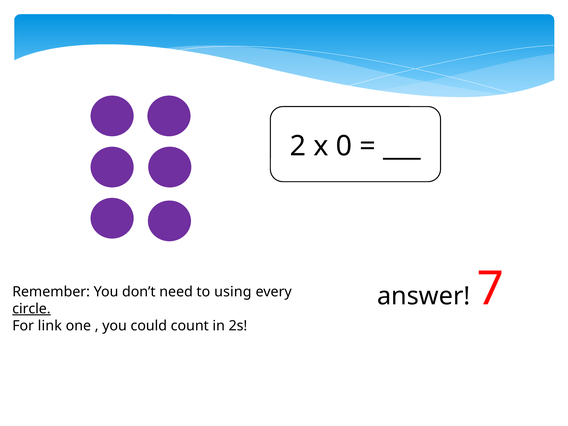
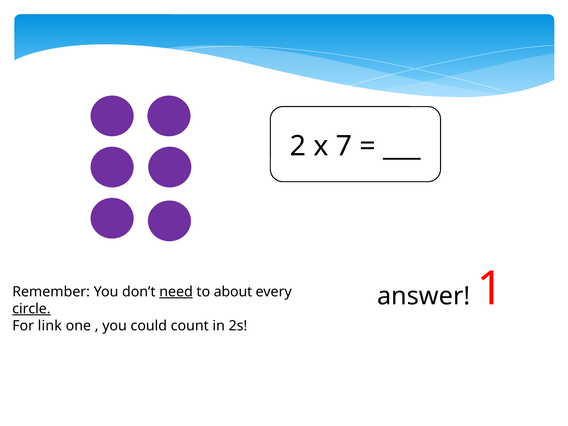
0: 0 -> 7
need underline: none -> present
using: using -> about
7: 7 -> 1
